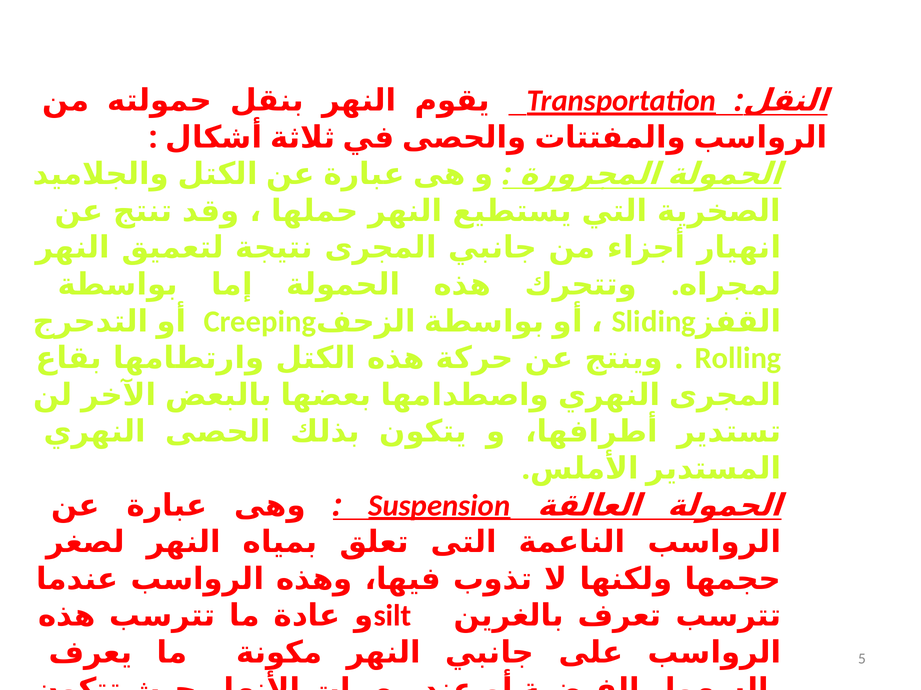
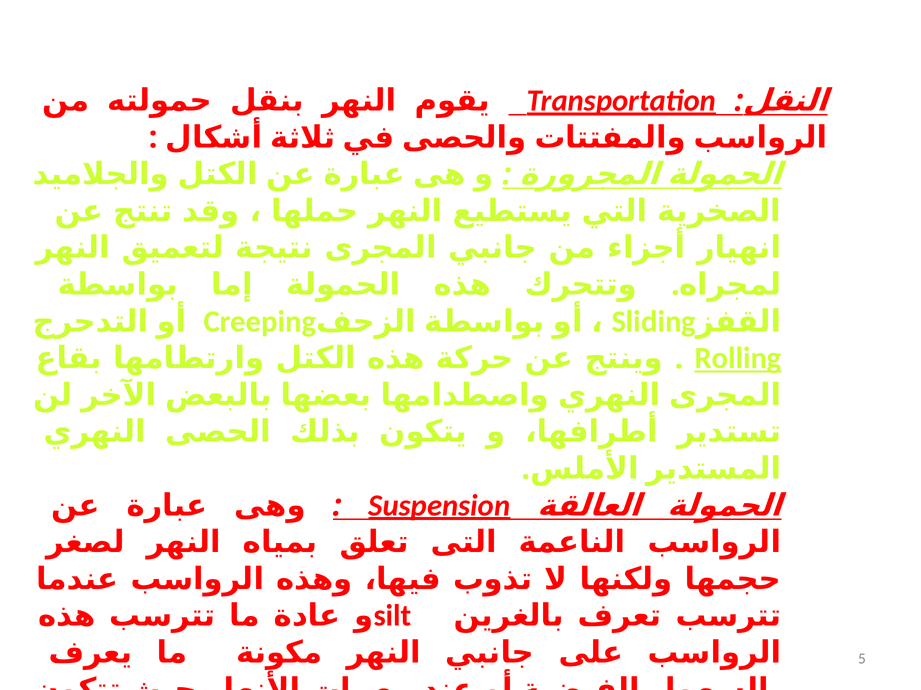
Rolling underline: none -> present
